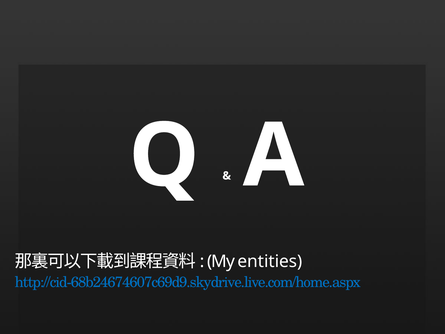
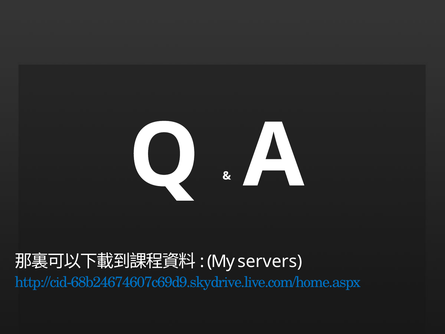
entities: entities -> servers
